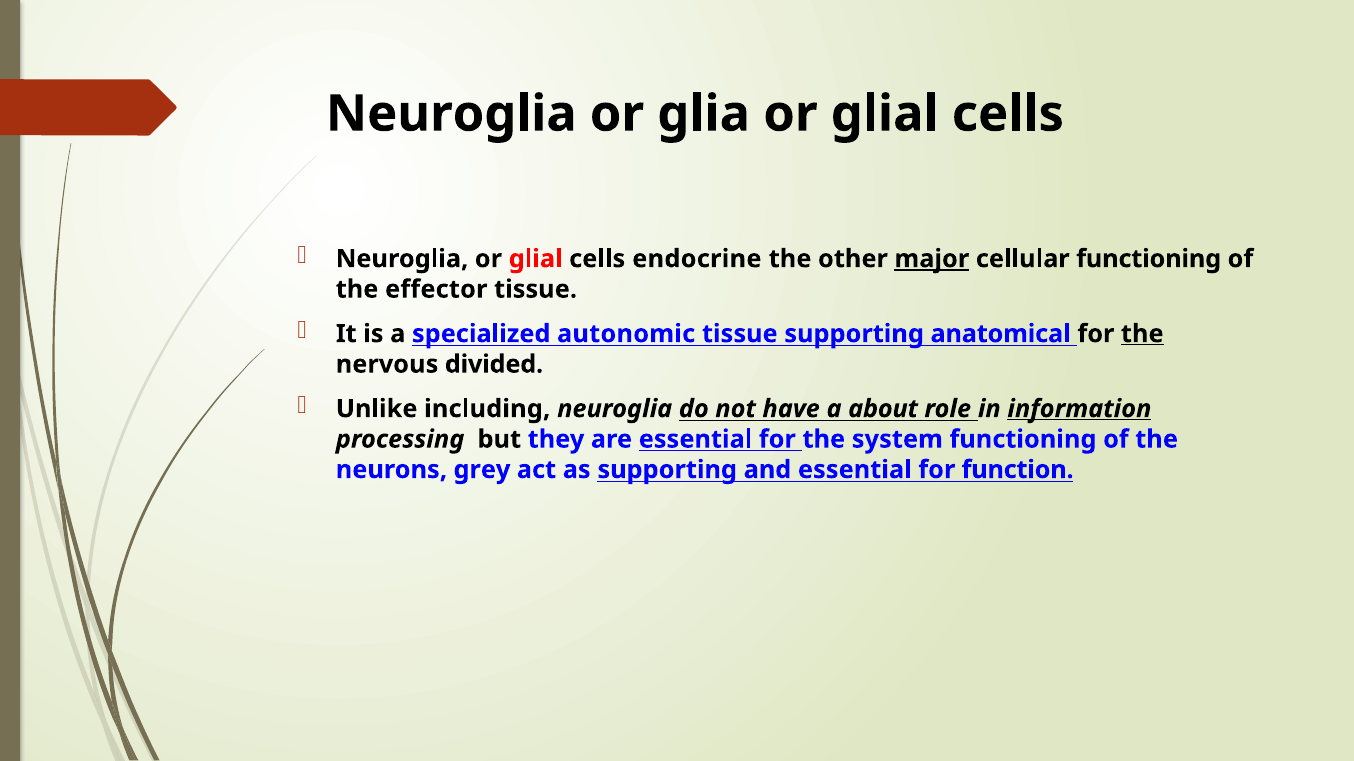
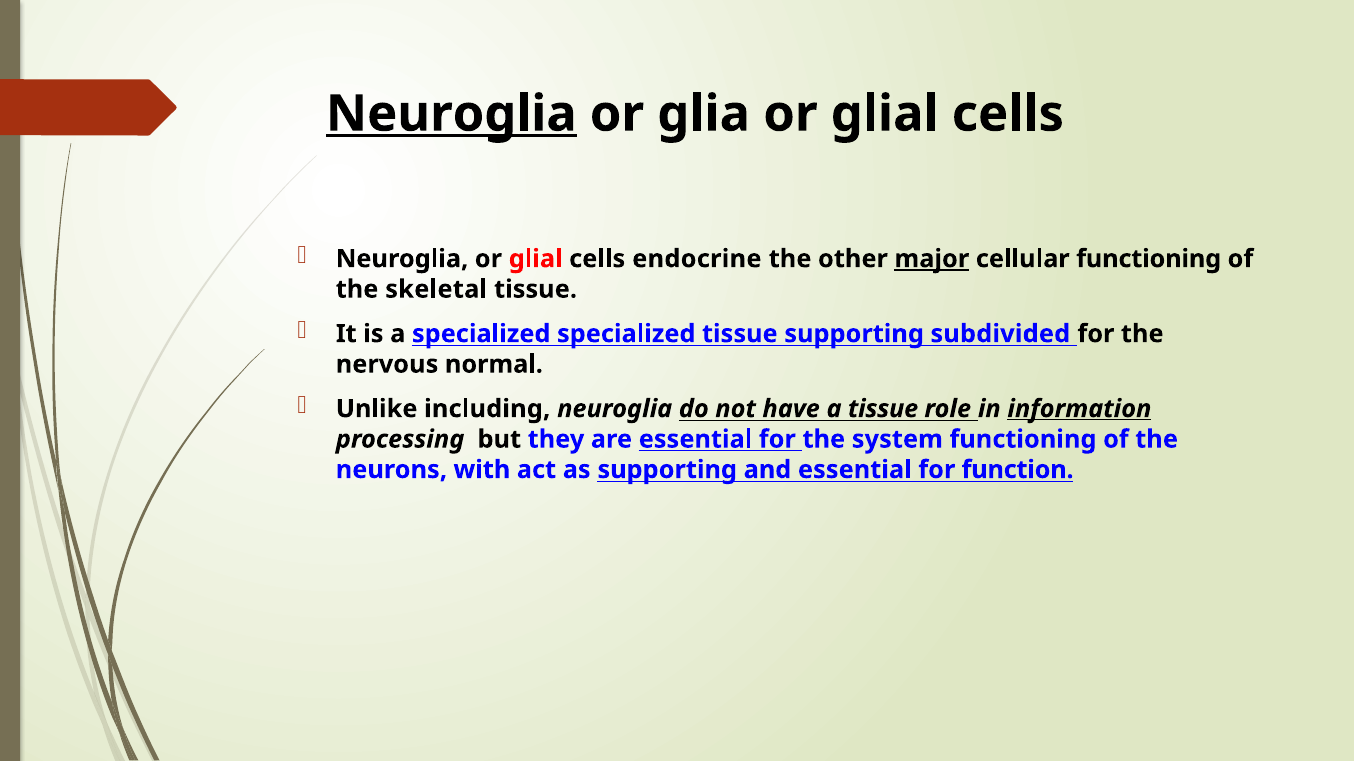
Neuroglia at (451, 114) underline: none -> present
effector: effector -> skeletal
specialized autonomic: autonomic -> specialized
anatomical: anatomical -> subdivided
the at (1142, 334) underline: present -> none
divided: divided -> normal
a about: about -> tissue
grey: grey -> with
